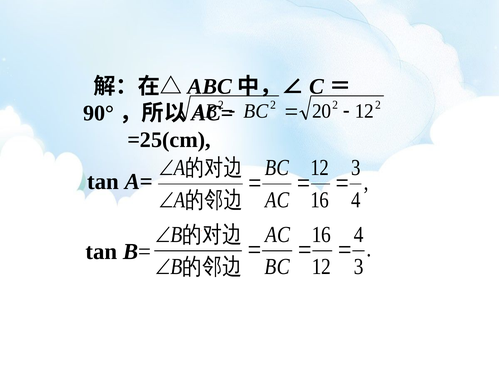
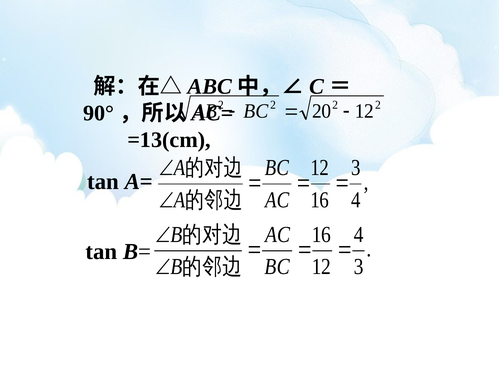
=25(cm: =25(cm -> =13(cm
